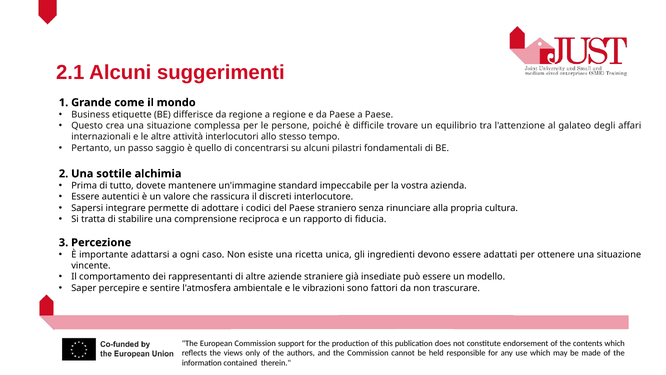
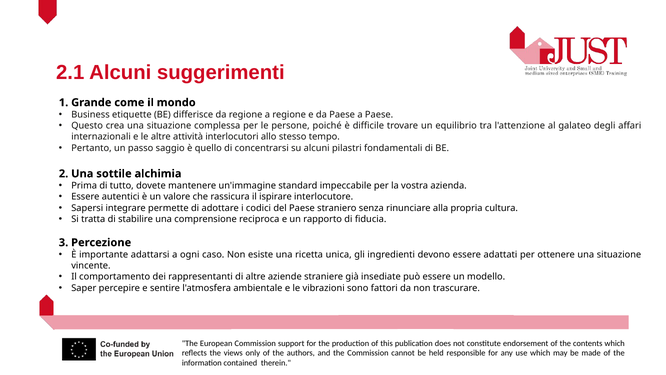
discreti: discreti -> ispirare
